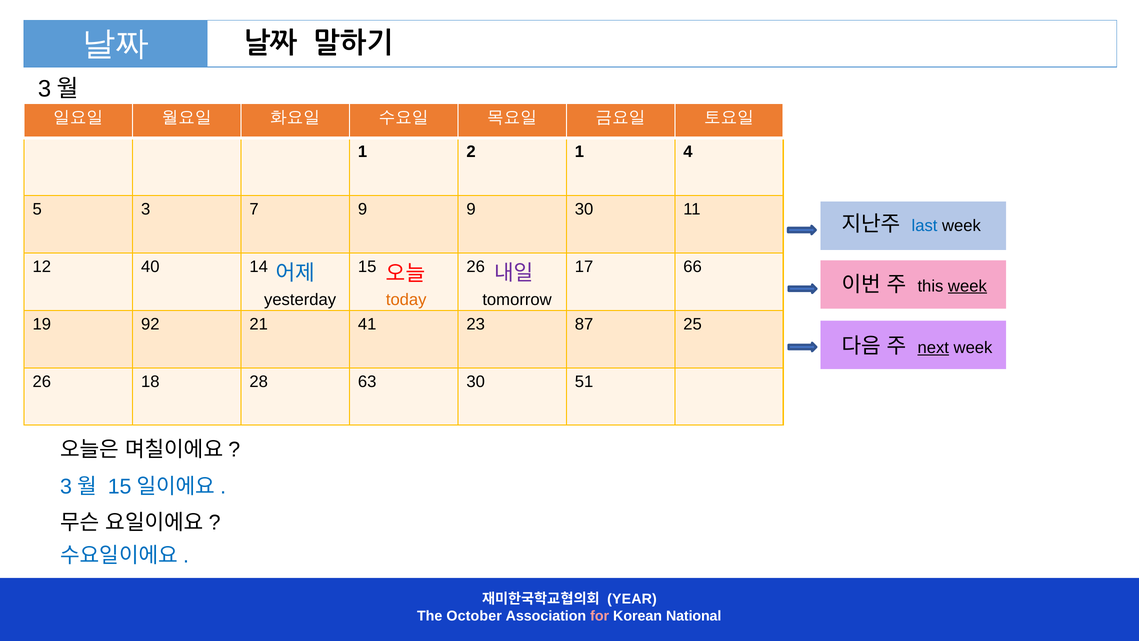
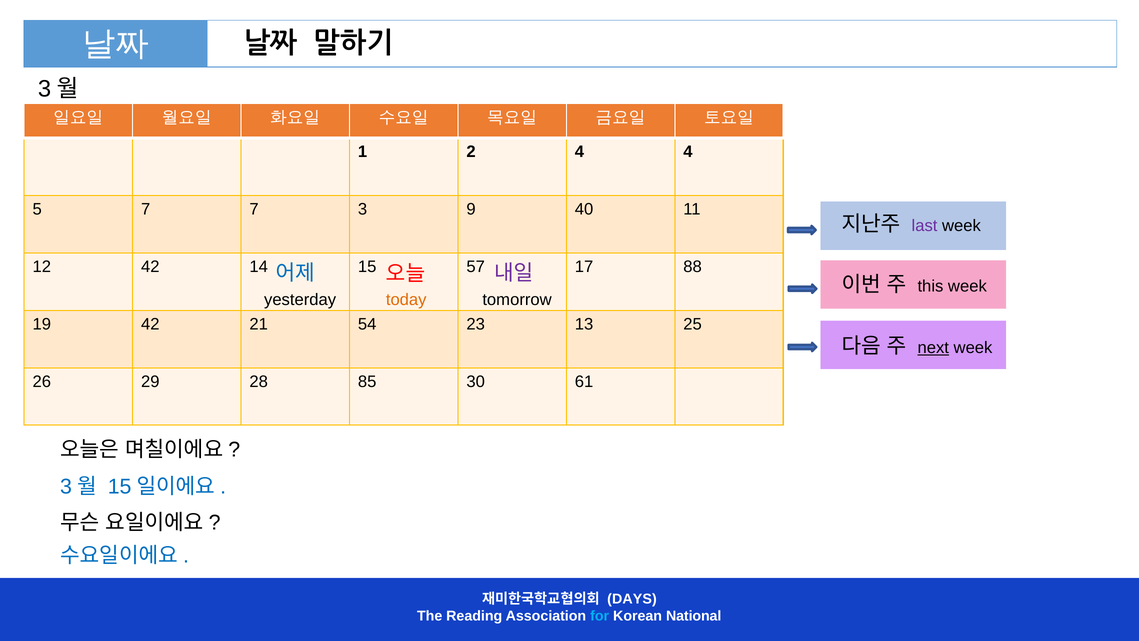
2 1: 1 -> 4
5 3: 3 -> 7
7 9: 9 -> 3
9 30: 30 -> 40
last colour: blue -> purple
12 40: 40 -> 42
15 26: 26 -> 57
66: 66 -> 88
week at (967, 286) underline: present -> none
19 92: 92 -> 42
41: 41 -> 54
87: 87 -> 13
18: 18 -> 29
63: 63 -> 85
51: 51 -> 61
YEAR: YEAR -> DAYS
October: October -> Reading
for colour: pink -> light blue
